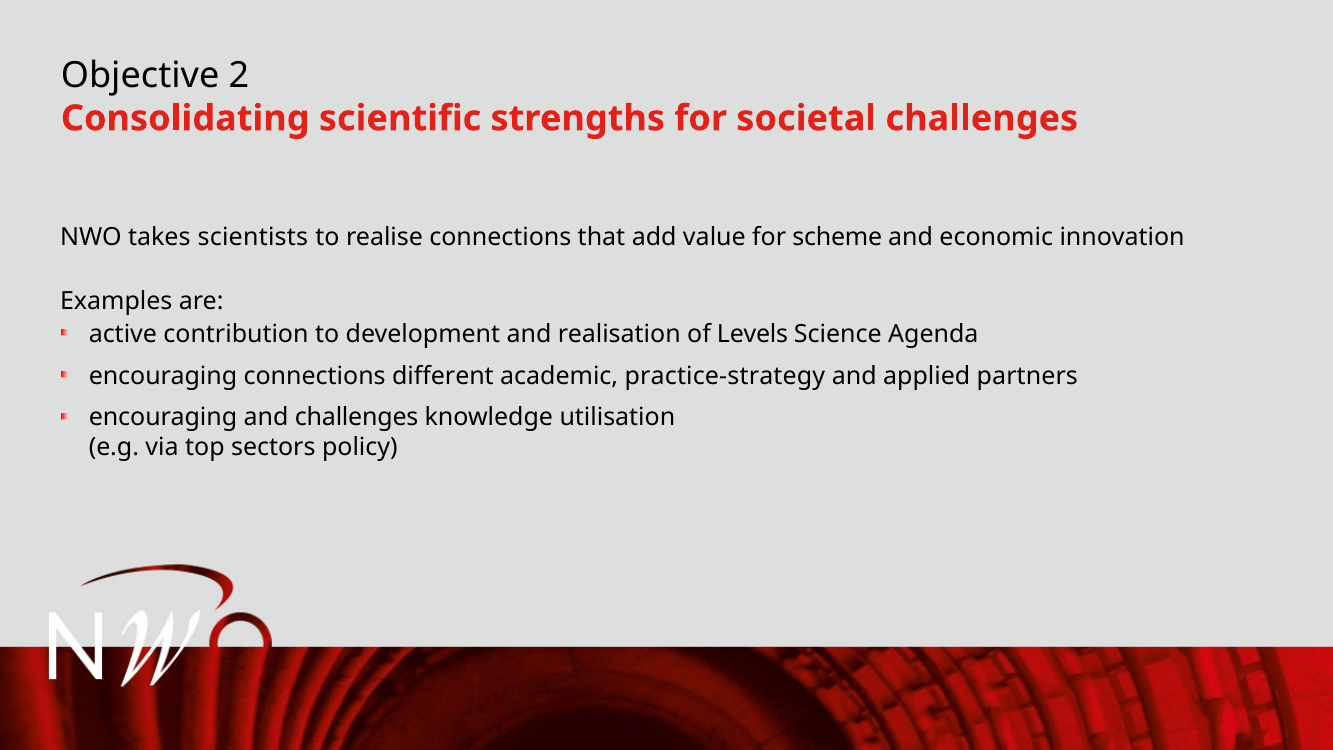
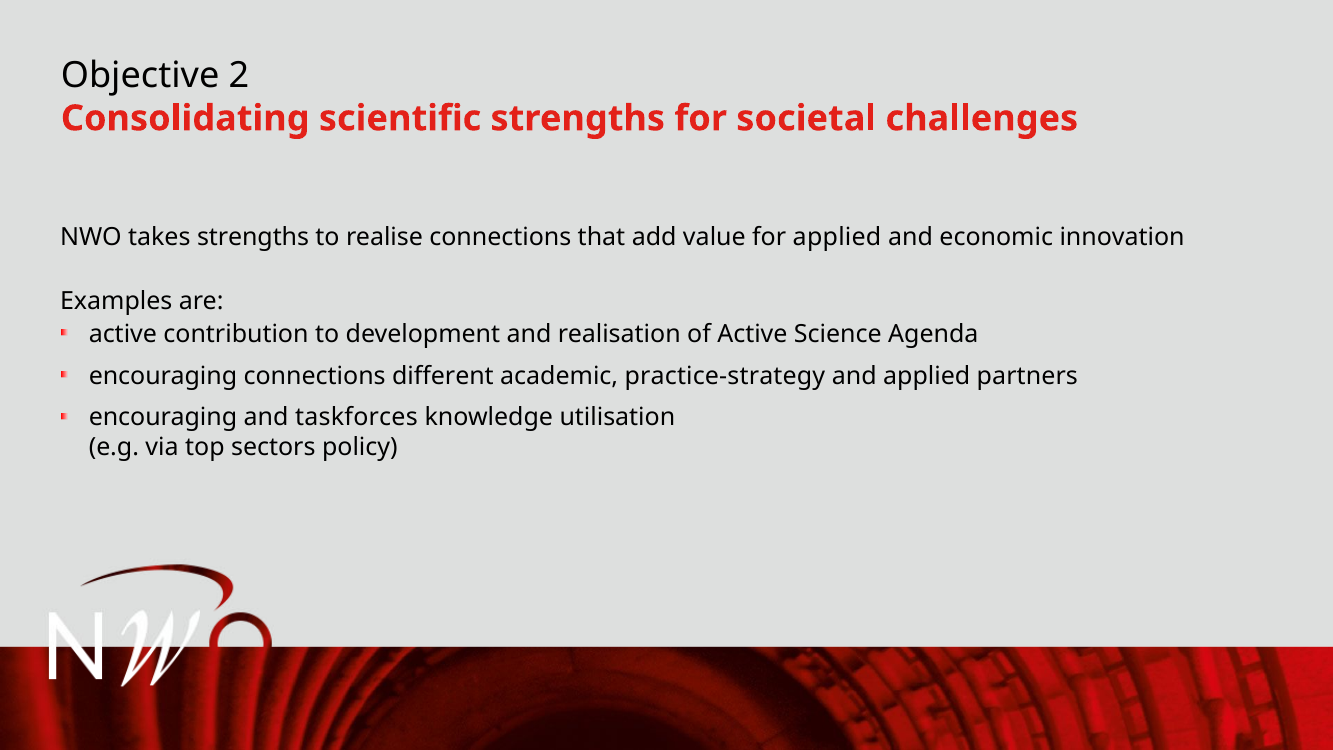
takes scientists: scientists -> strengths
for scheme: scheme -> applied
of Levels: Levels -> Active
and challenges: challenges -> taskforces
